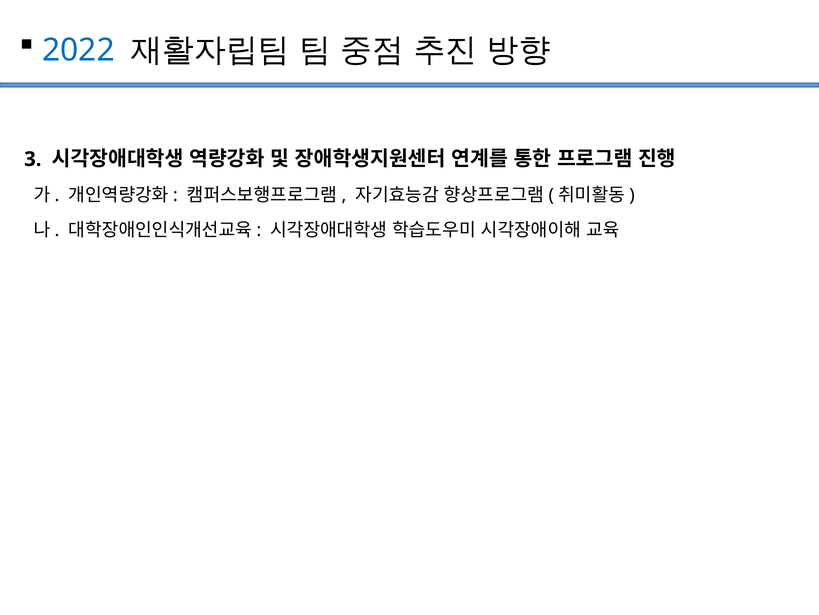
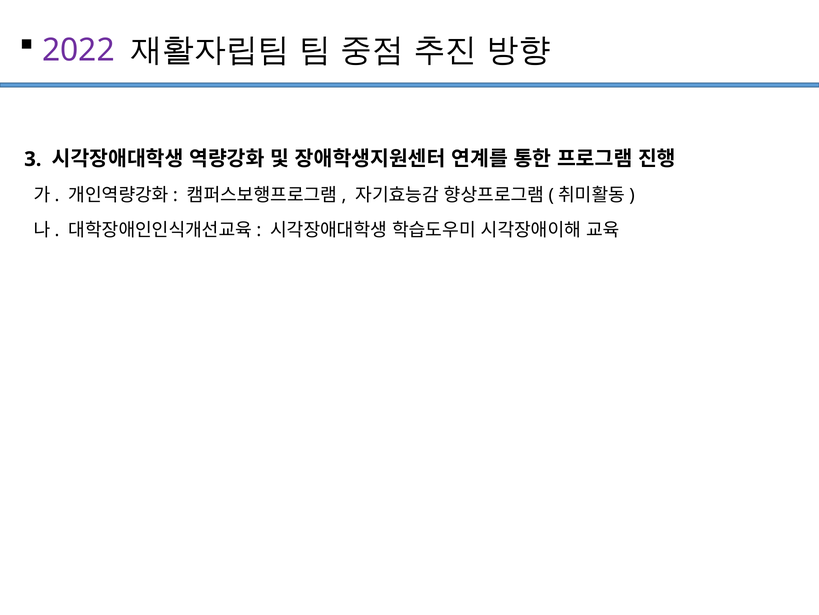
2022 colour: blue -> purple
